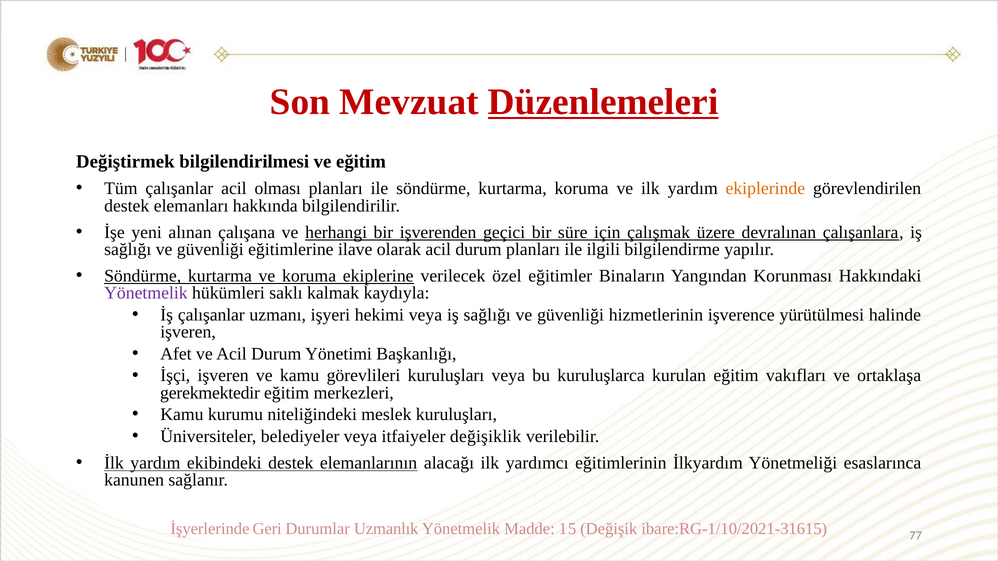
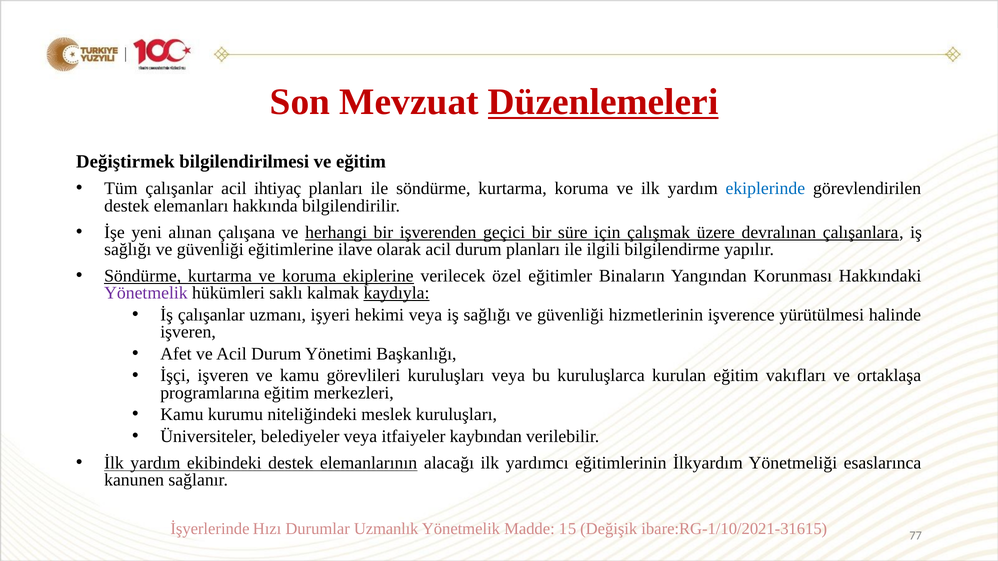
olması: olması -> ihtiyaç
ekiplerinde colour: orange -> blue
kaydıyla underline: none -> present
gerekmektedir: gerekmektedir -> programlarına
değişiklik: değişiklik -> kaybından
Geri: Geri -> Hızı
